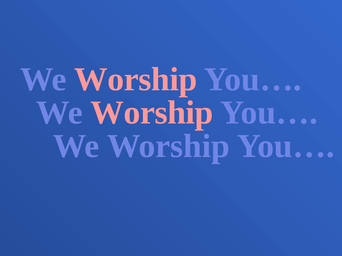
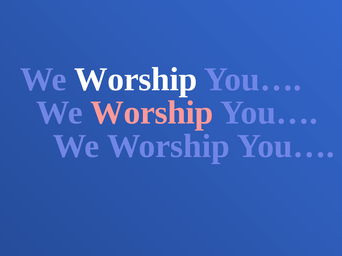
Worship at (136, 79) colour: pink -> white
